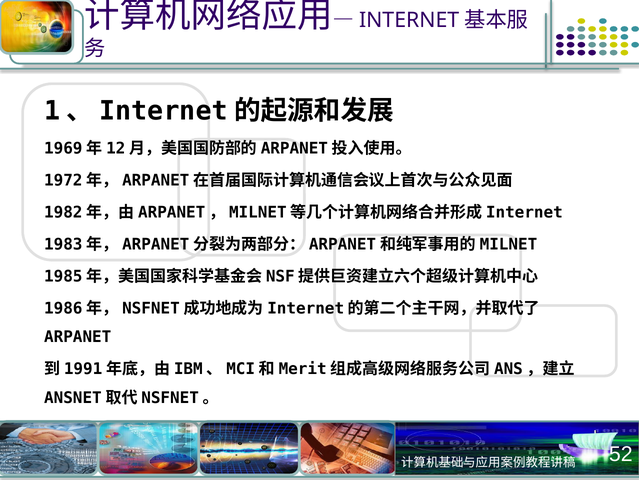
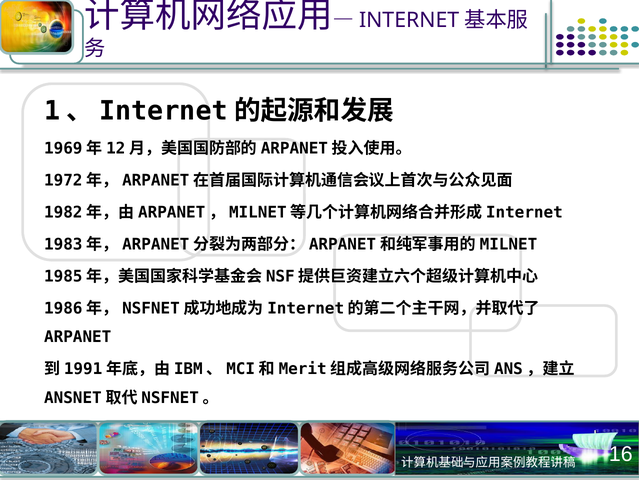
52: 52 -> 16
